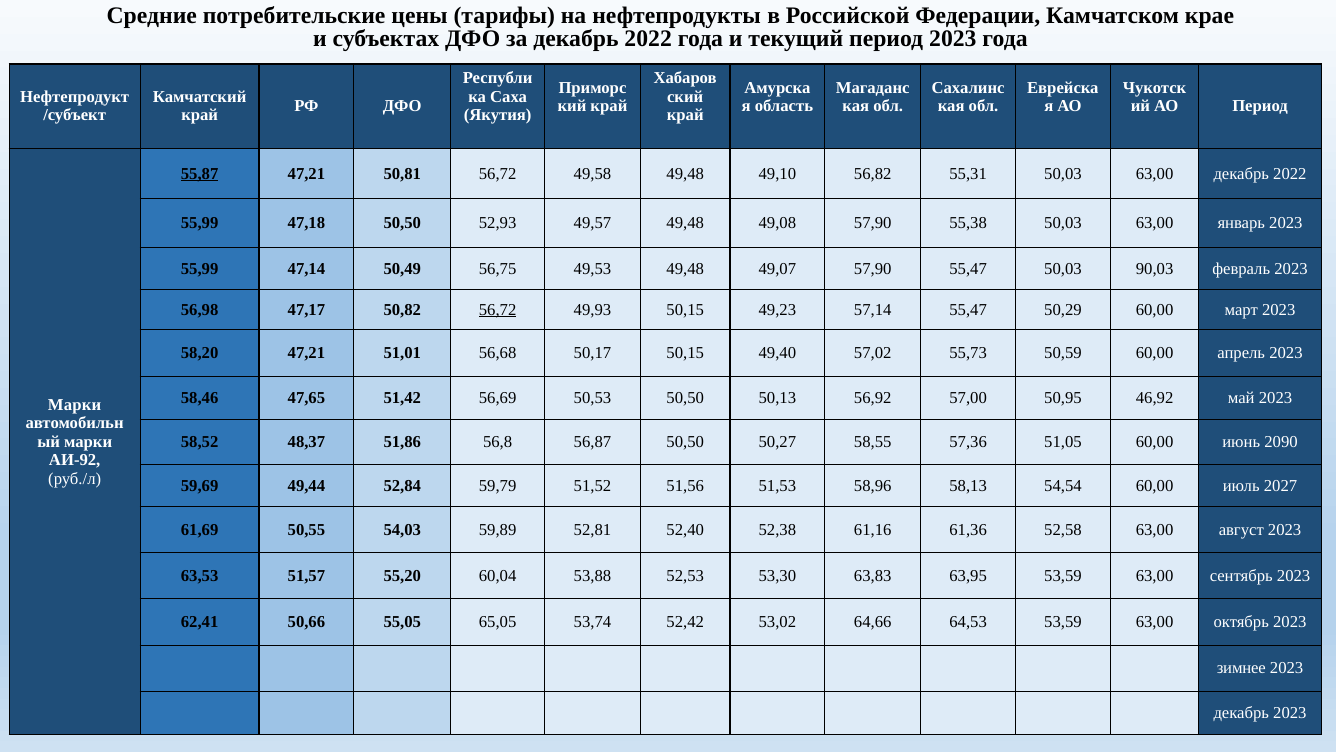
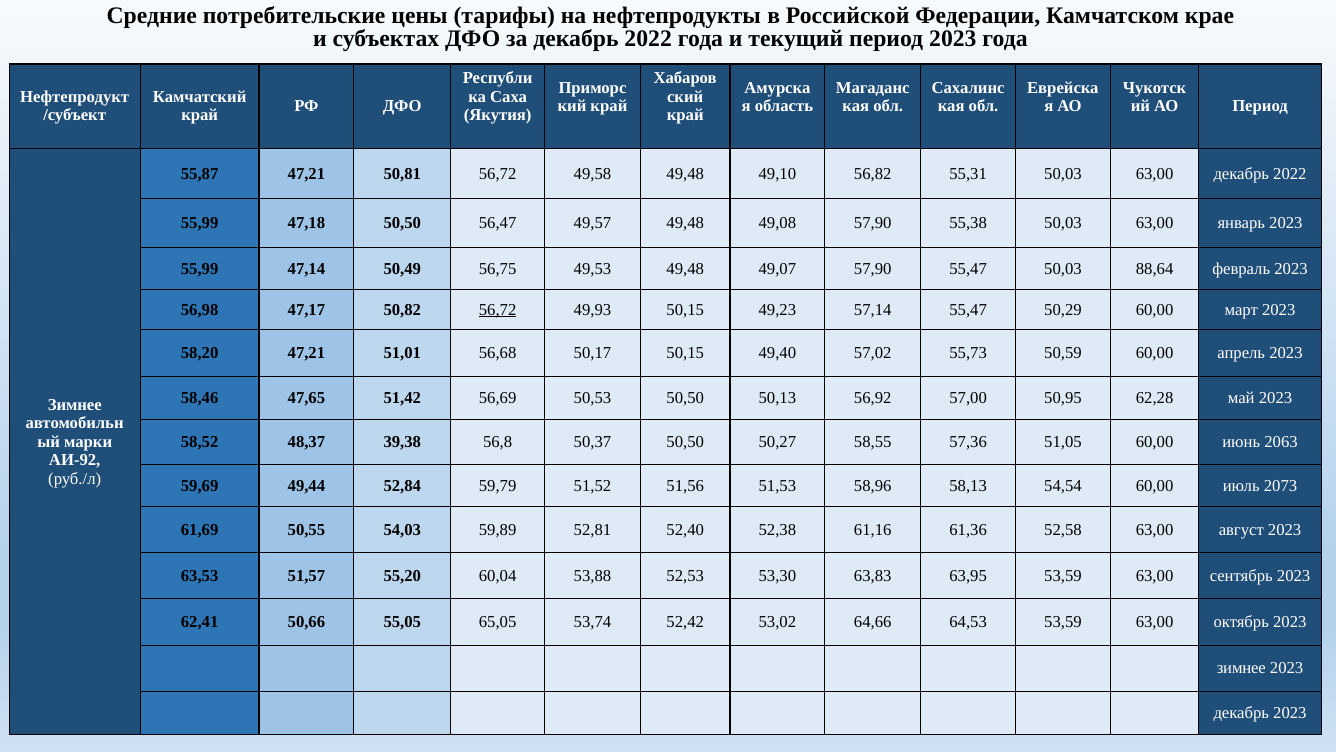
55,87 underline: present -> none
52,93: 52,93 -> 56,47
90,03: 90,03 -> 88,64
46,92: 46,92 -> 62,28
Марки at (75, 404): Марки -> Зимнее
51,86: 51,86 -> 39,38
56,87: 56,87 -> 50,37
2090: 2090 -> 2063
2027: 2027 -> 2073
